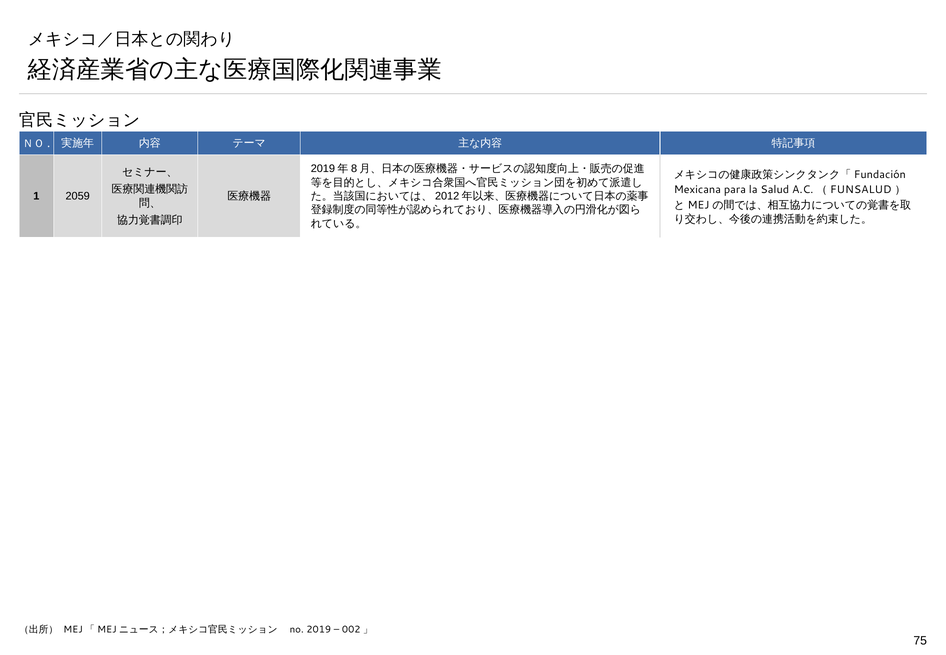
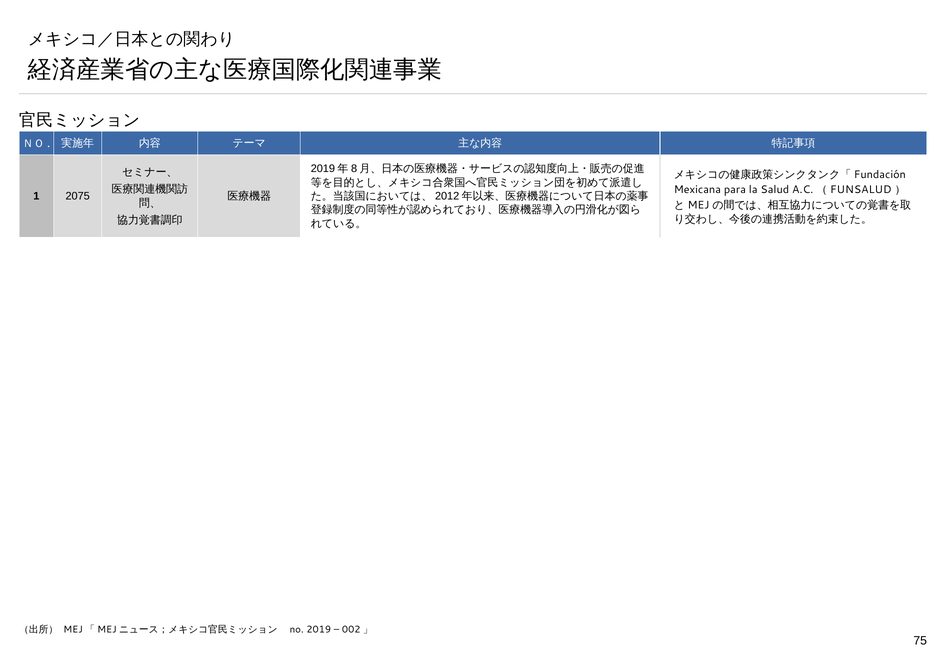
2059: 2059 -> 2075
